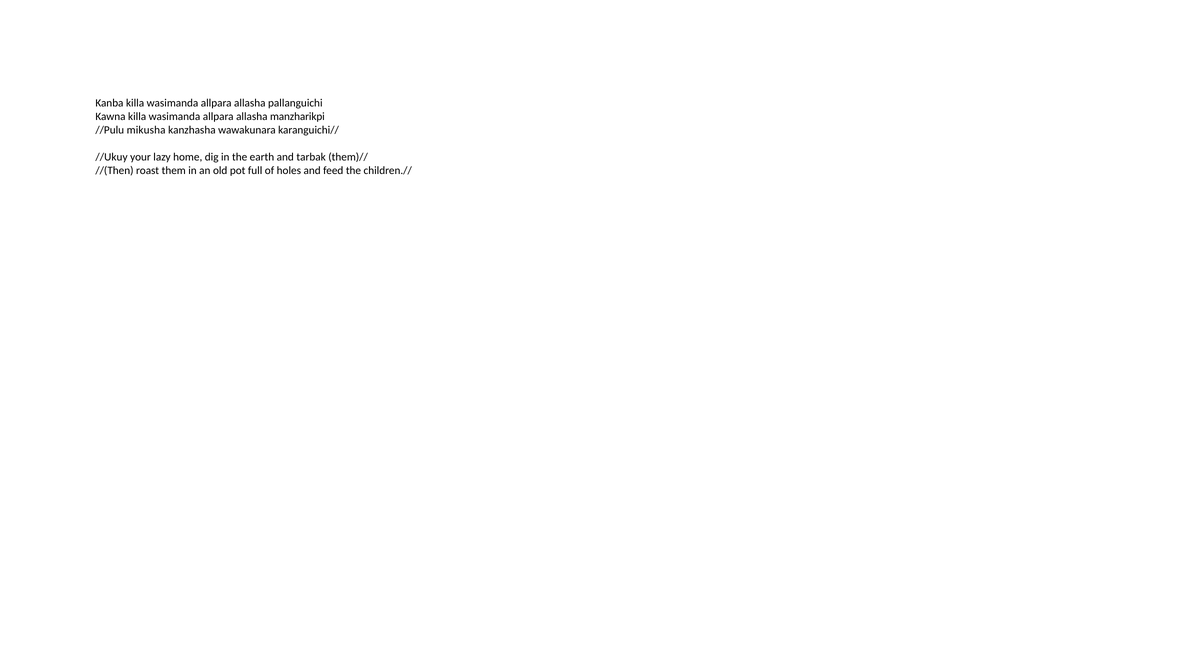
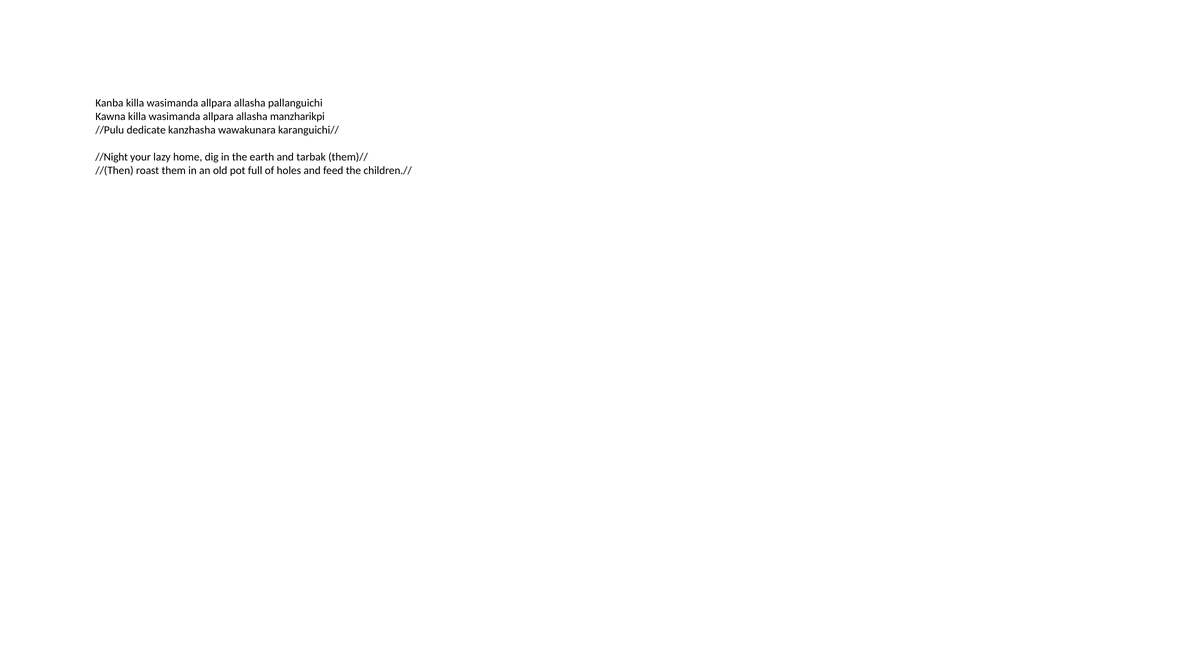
mikusha: mikusha -> dedicate
//Ukuy: //Ukuy -> //Night
